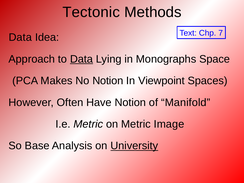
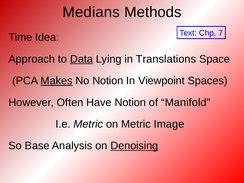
Tectonic: Tectonic -> Medians
Data at (20, 37): Data -> Time
Monographs: Monographs -> Translations
Makes underline: none -> present
University: University -> Denoising
